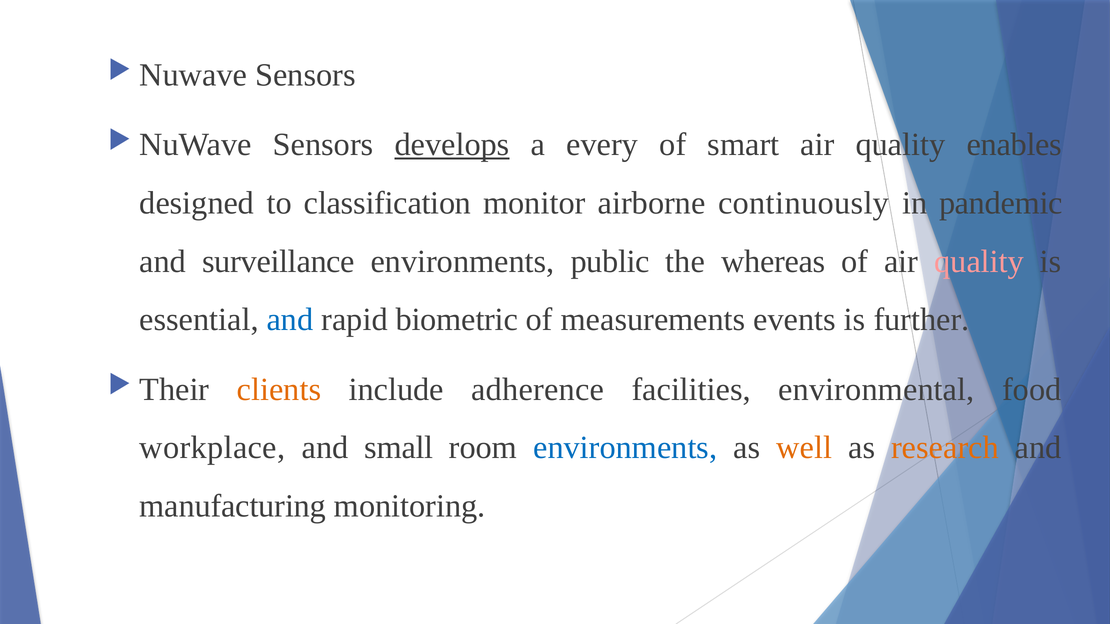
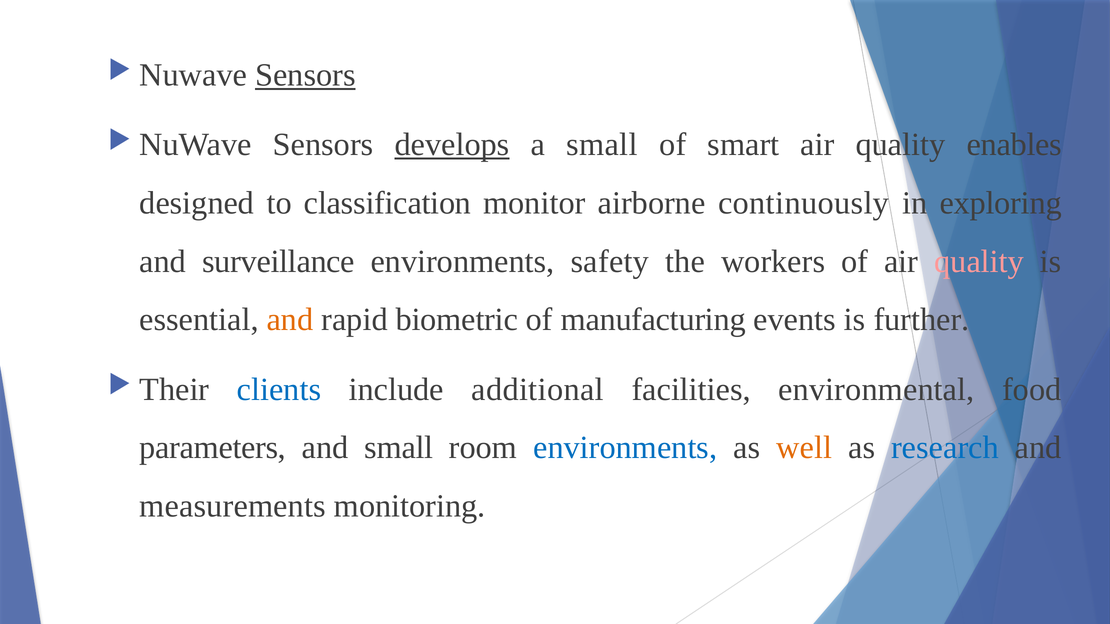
Sensors at (305, 75) underline: none -> present
a every: every -> small
pandemic: pandemic -> exploring
public: public -> safety
whereas: whereas -> workers
and at (290, 320) colour: blue -> orange
measurements: measurements -> manufacturing
clients colour: orange -> blue
adherence: adherence -> additional
workplace: workplace -> parameters
research colour: orange -> blue
manufacturing: manufacturing -> measurements
